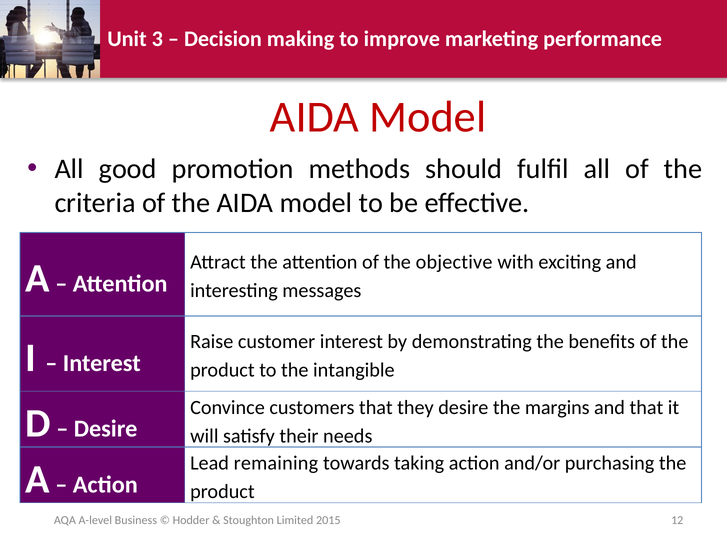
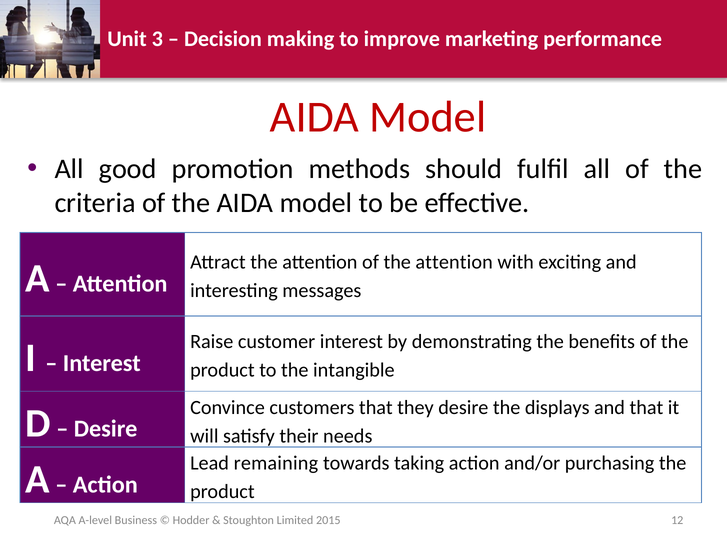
of the objective: objective -> attention
margins: margins -> displays
